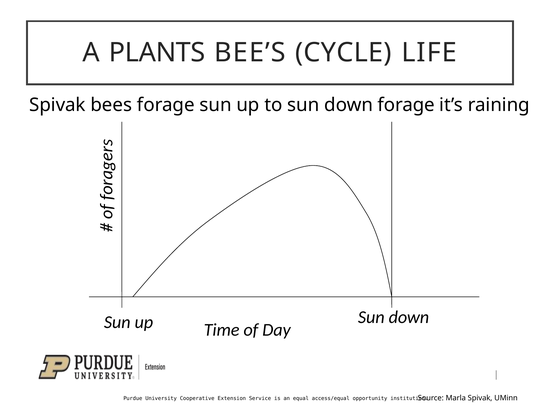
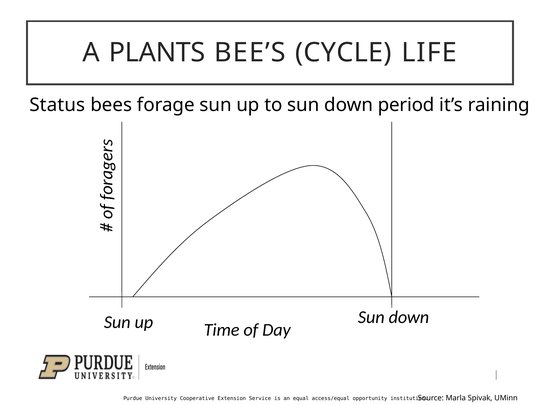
Spivak at (57, 105): Spivak -> Status
down forage: forage -> period
